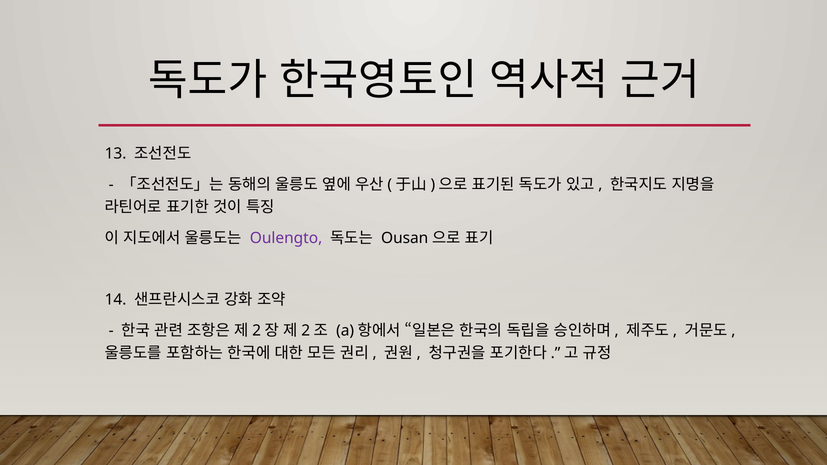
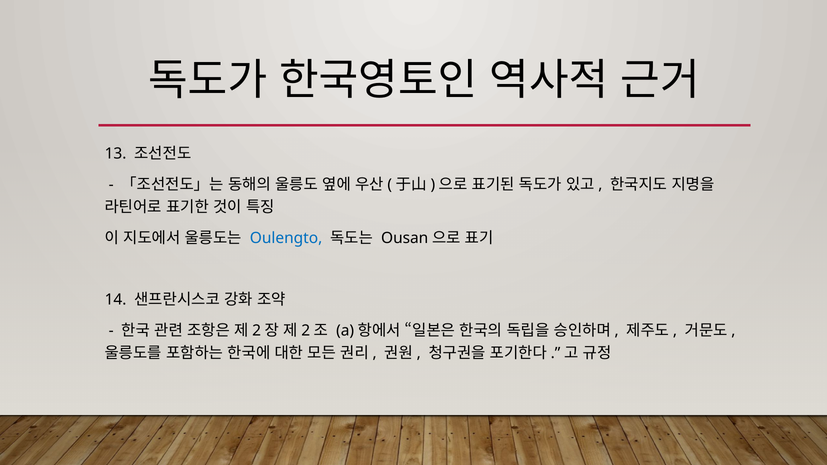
Oulengto colour: purple -> blue
